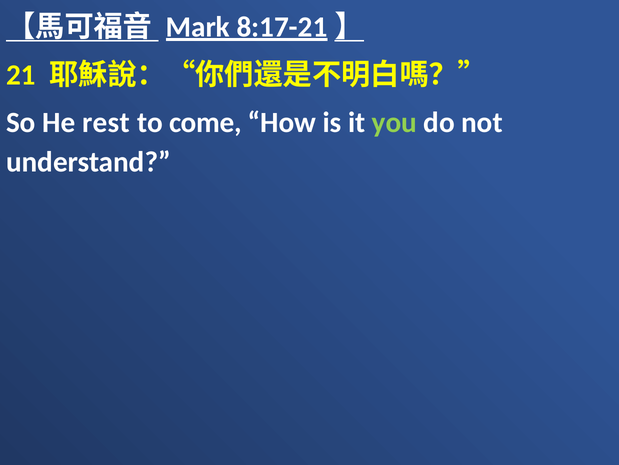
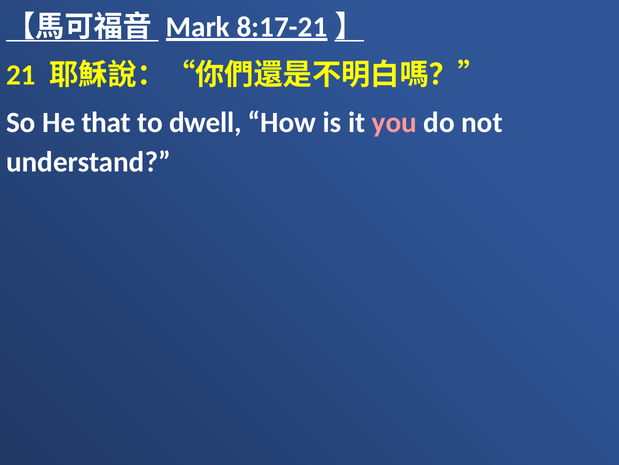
rest: rest -> that
come: come -> dwell
you colour: light green -> pink
